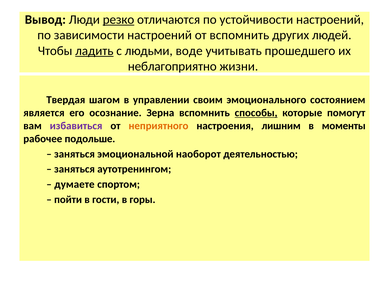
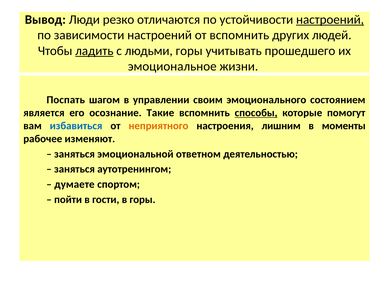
резко underline: present -> none
настроений at (330, 20) underline: none -> present
людьми воде: воде -> горы
неблагоприятно: неблагоприятно -> эмоциональное
Твердая: Твердая -> Поспать
Зерна: Зерна -> Такие
избавиться colour: purple -> blue
подольше: подольше -> изменяют
наоборот: наоборот -> ответном
